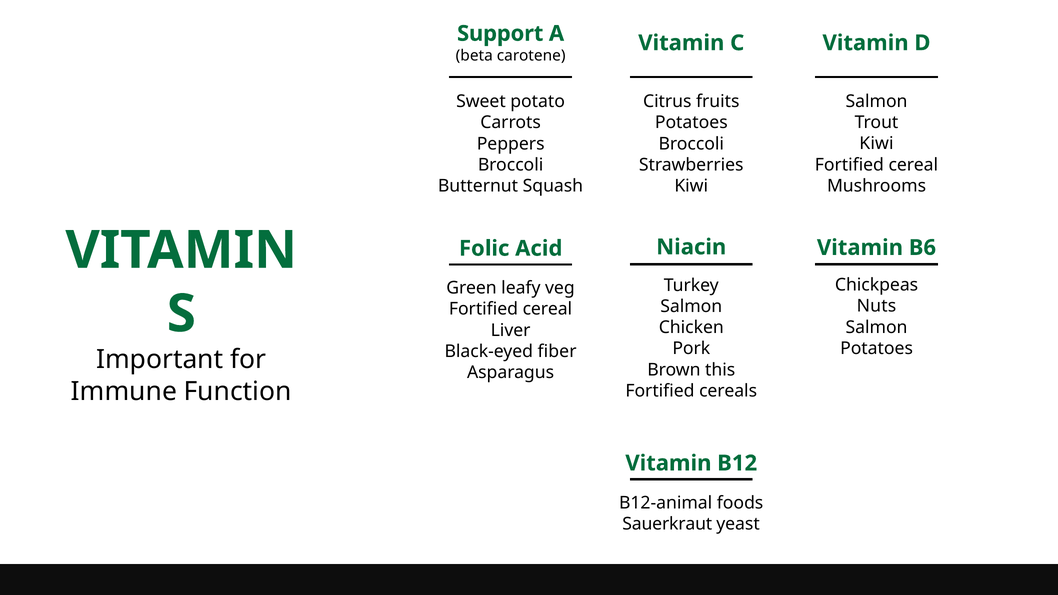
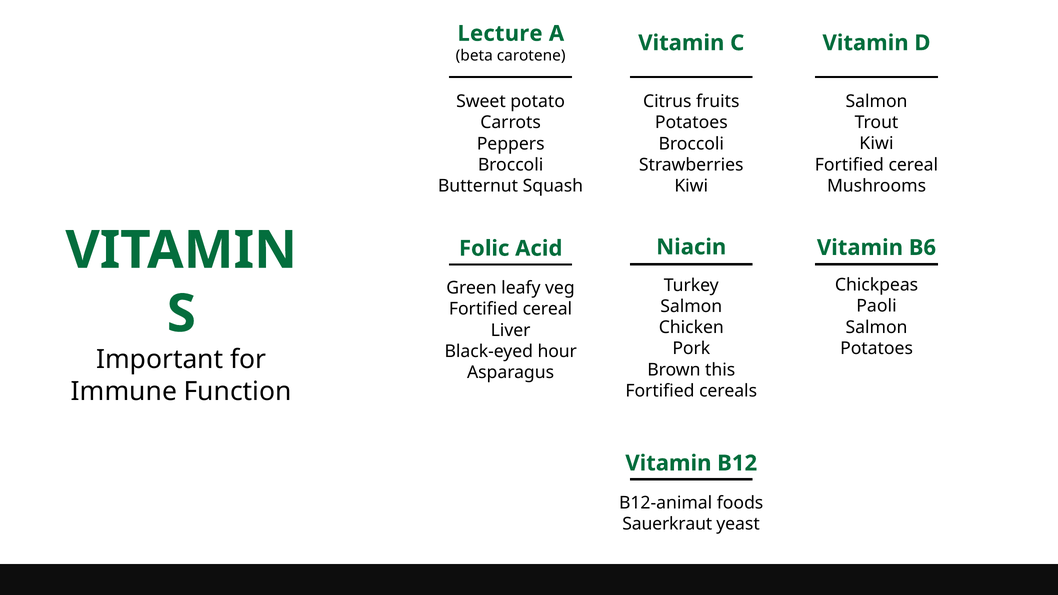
Support: Support -> Lecture
Nuts: Nuts -> Paoli
fiber: fiber -> hour
